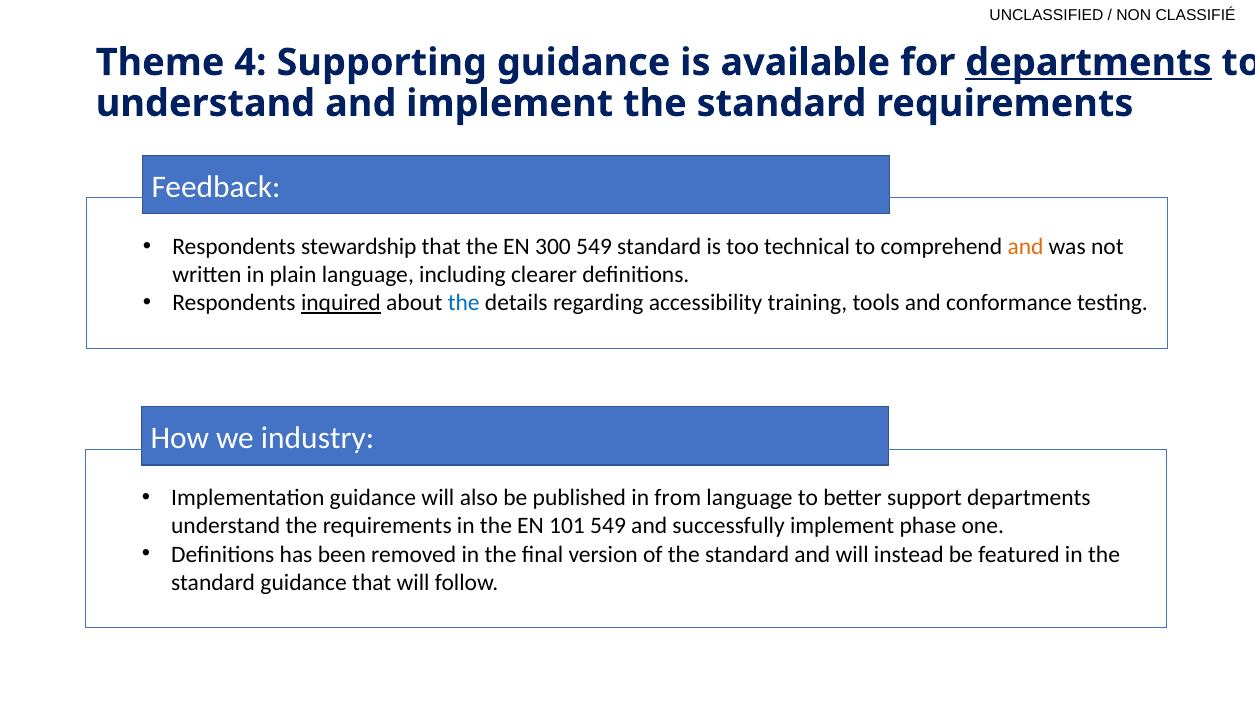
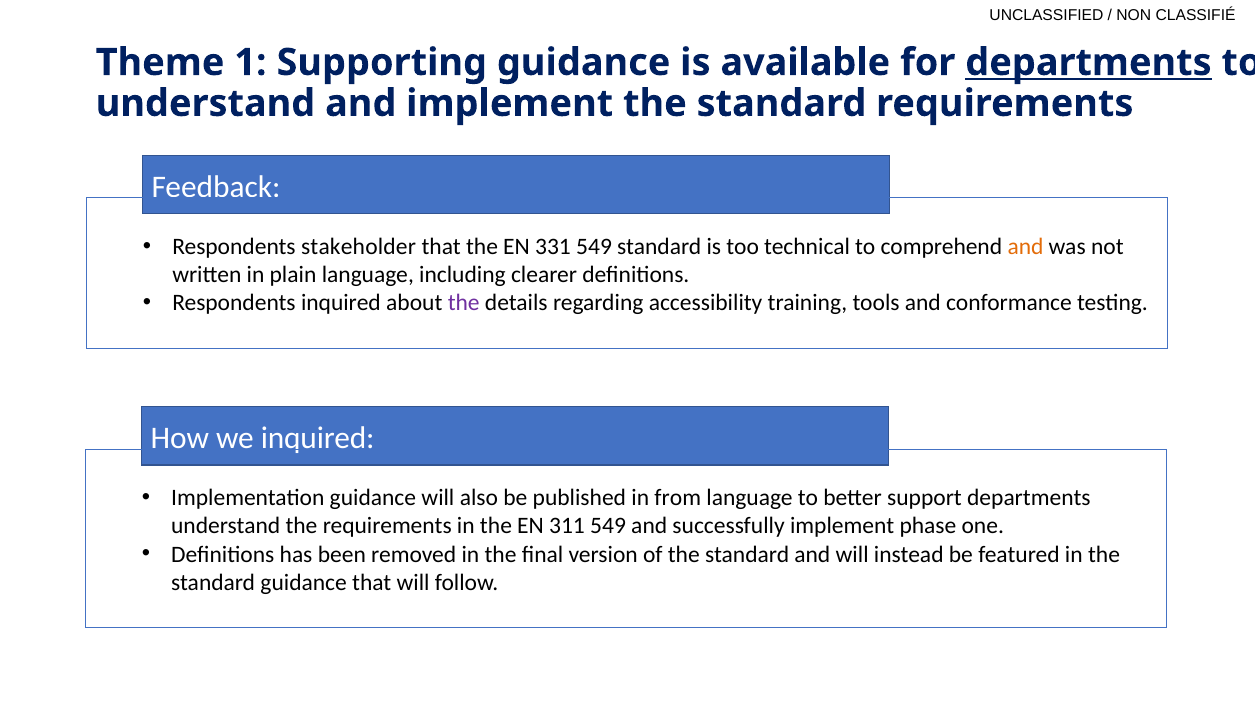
4: 4 -> 1
stewardship: stewardship -> stakeholder
300: 300 -> 331
inquired at (341, 303) underline: present -> none
the at (464, 303) colour: blue -> purple
we industry: industry -> inquired
101: 101 -> 311
